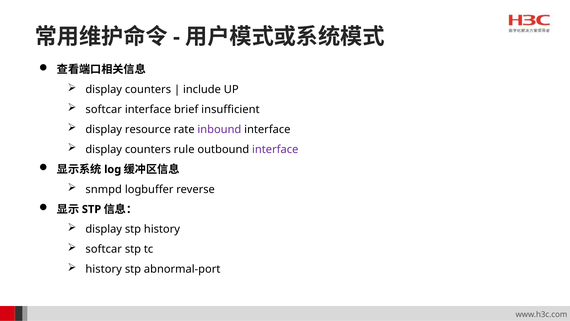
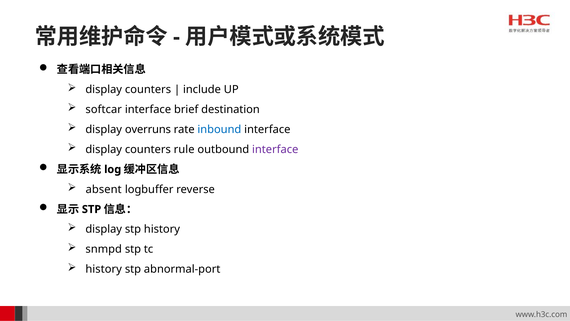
insufficient: insufficient -> destination
resource: resource -> overruns
inbound colour: purple -> blue
snmpd: snmpd -> absent
softcar at (104, 249): softcar -> snmpd
